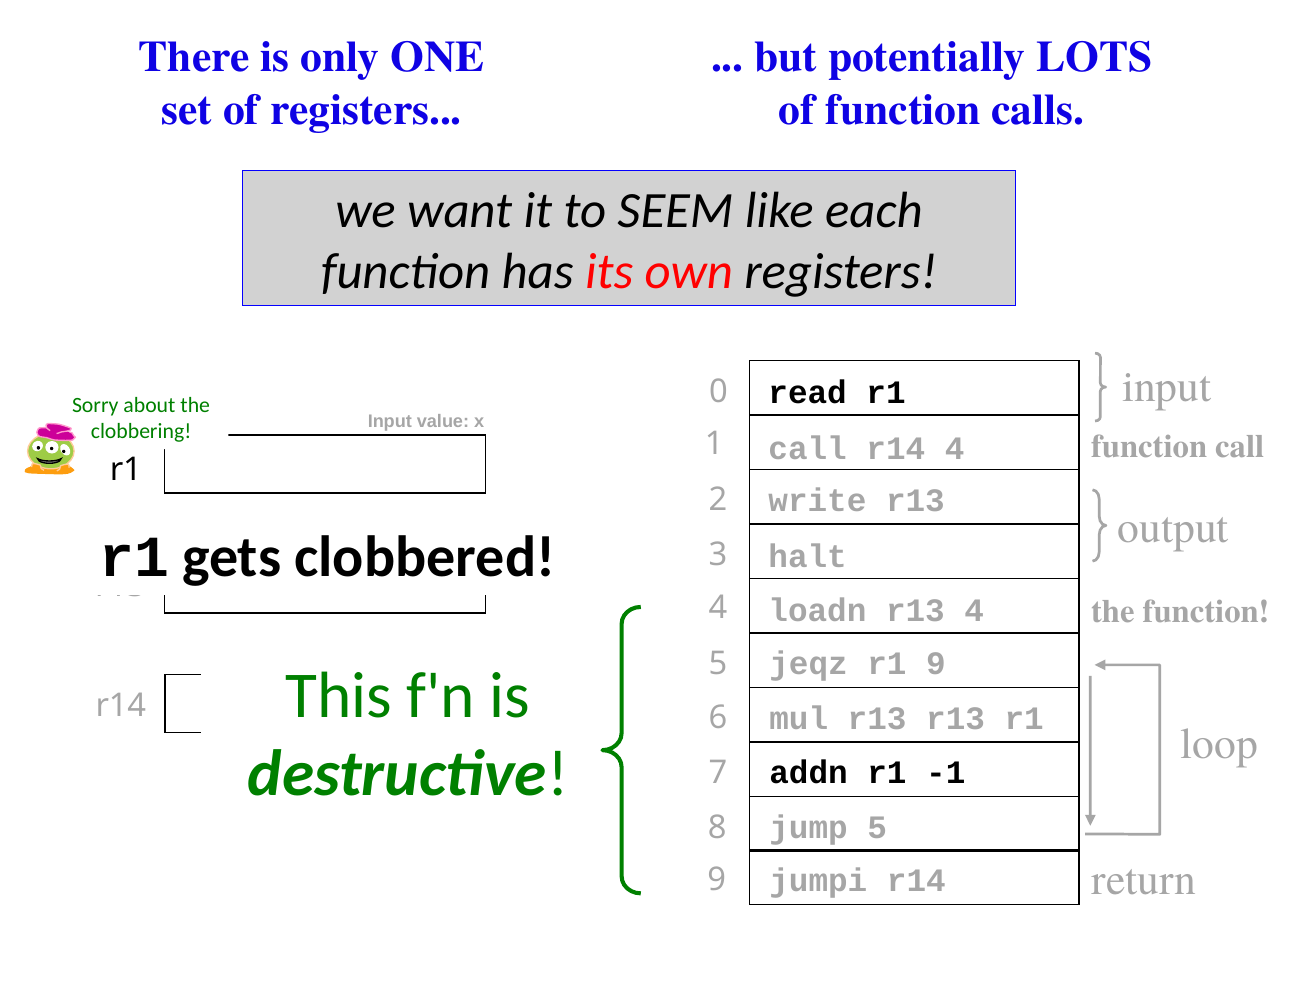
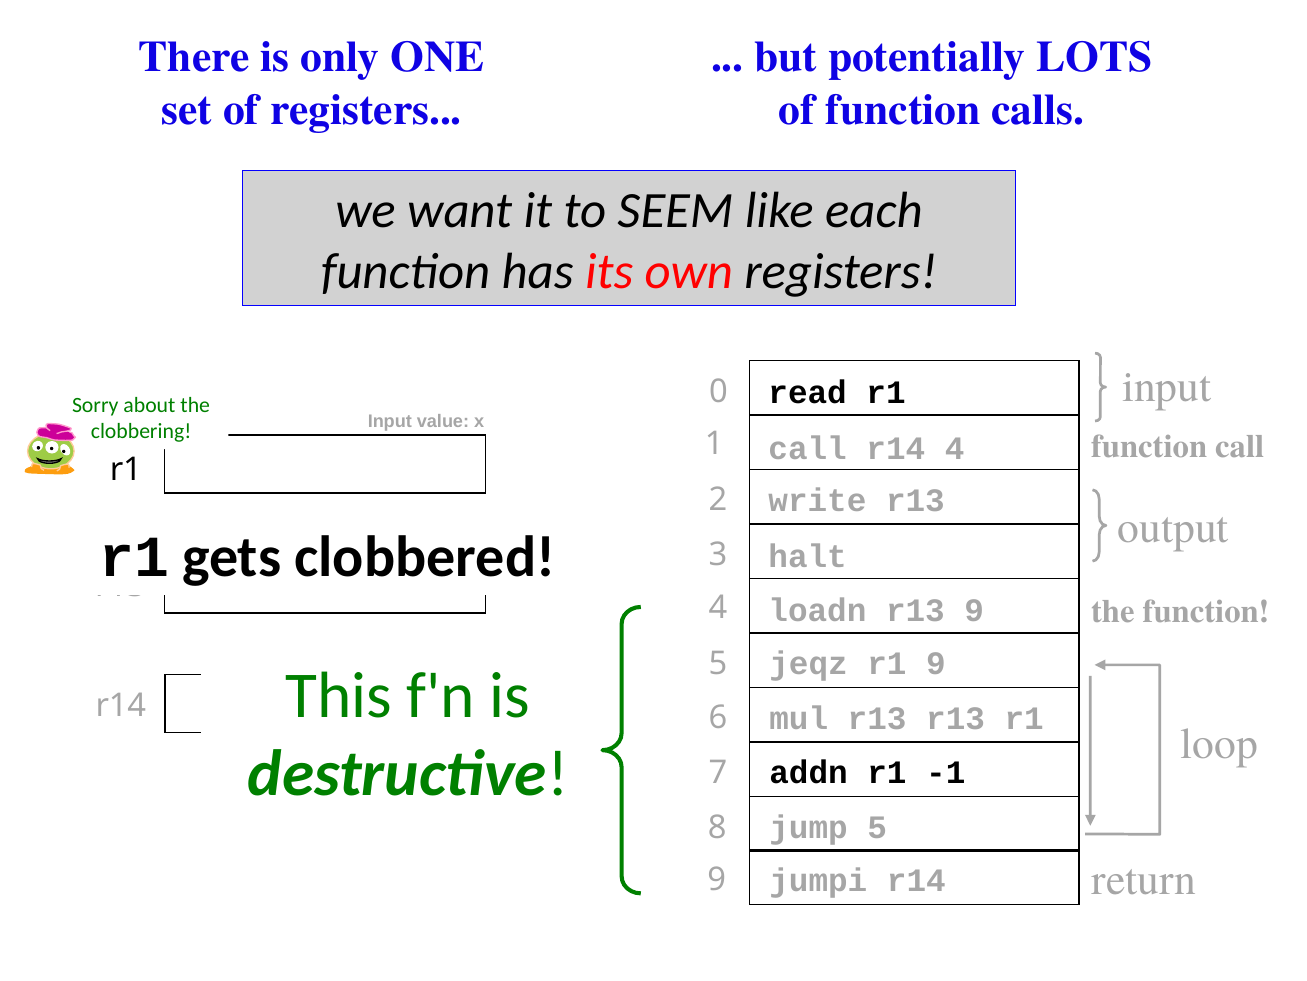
r13 4: 4 -> 9
